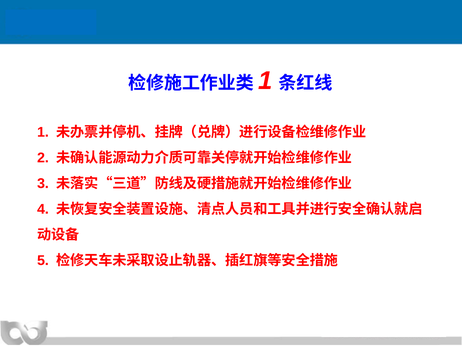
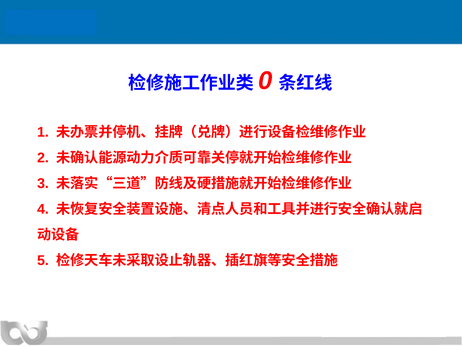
1 at (265, 81): 1 -> 0
